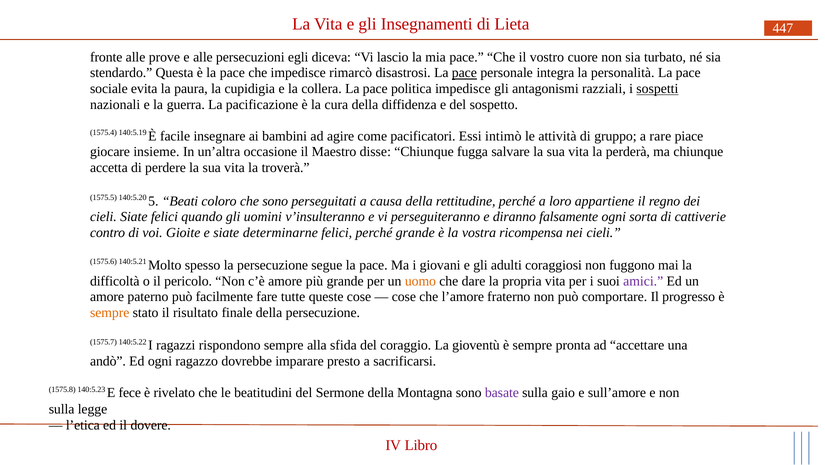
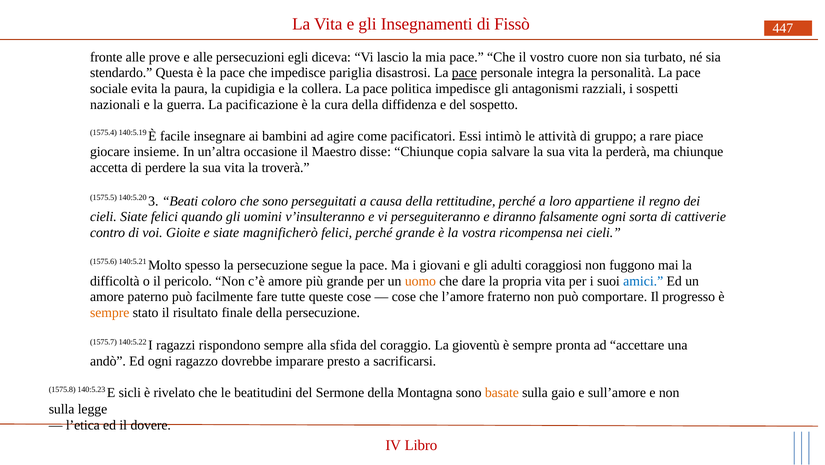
Lieta: Lieta -> Fissò
rimarcò: rimarcò -> pariglia
sospetti underline: present -> none
fugga: fugga -> copia
5: 5 -> 3
determinarne: determinarne -> magnificherò
amici colour: purple -> blue
fece: fece -> sicli
basate colour: purple -> orange
